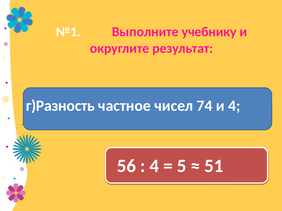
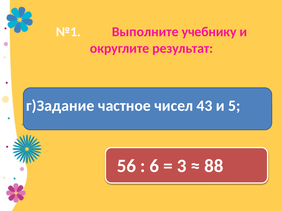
г)Разность: г)Разность -> г)Задание
74: 74 -> 43
и 4: 4 -> 5
4 at (154, 166): 4 -> 6
5: 5 -> 3
51: 51 -> 88
